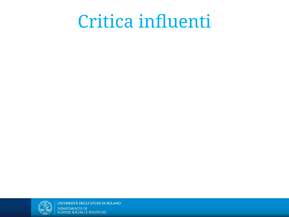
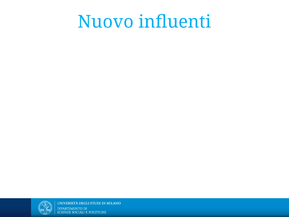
Critica: Critica -> Nuovo
